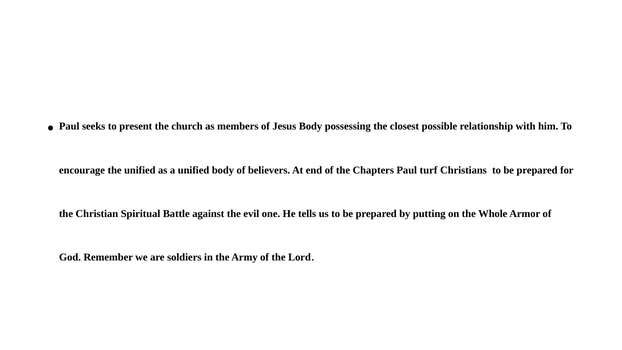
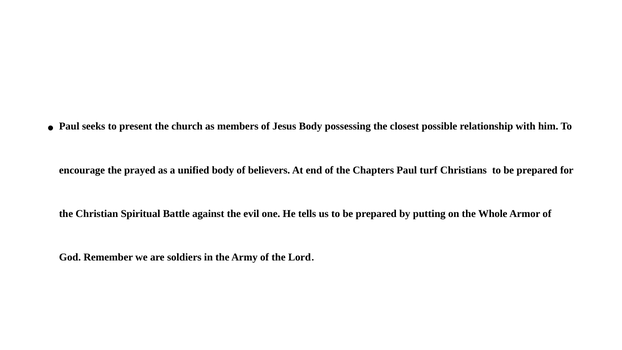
the unified: unified -> prayed
